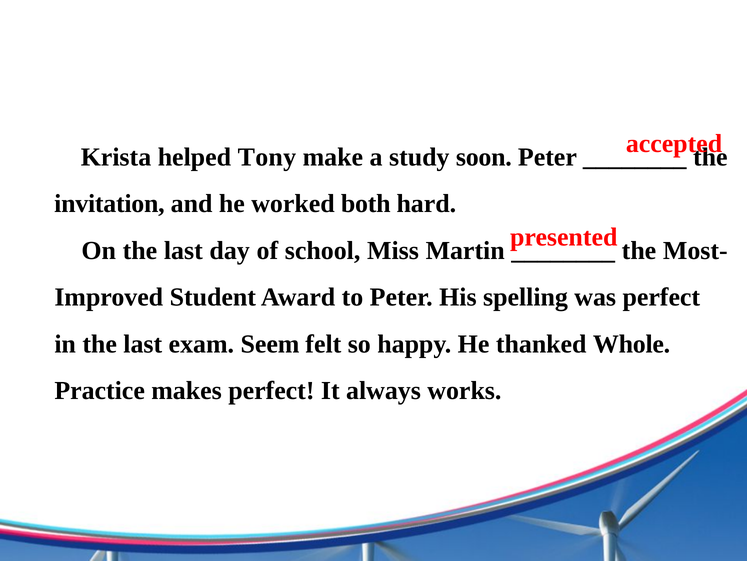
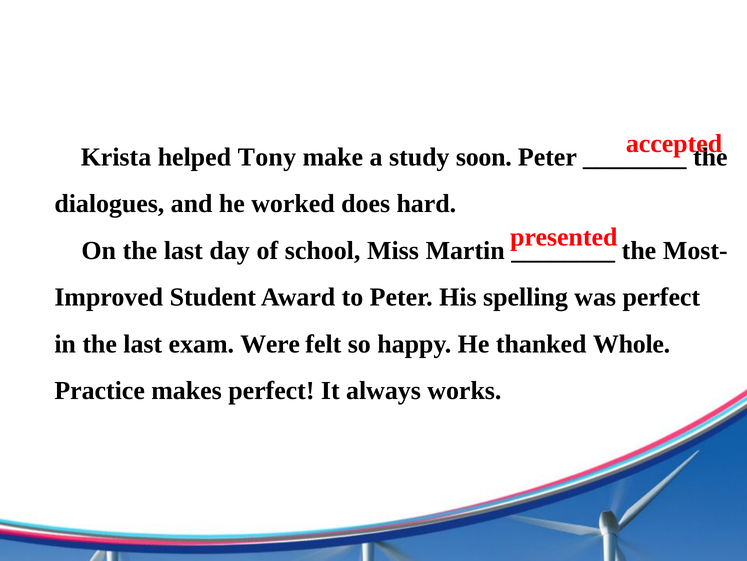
invitation: invitation -> dialogues
both: both -> does
Seem: Seem -> Were
